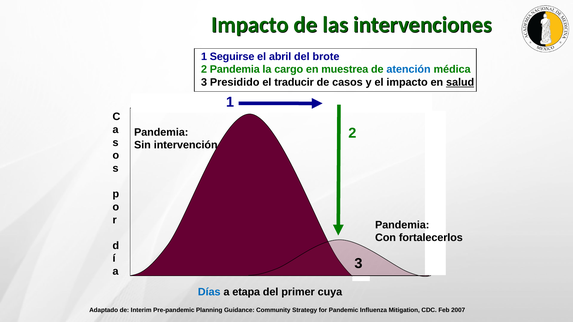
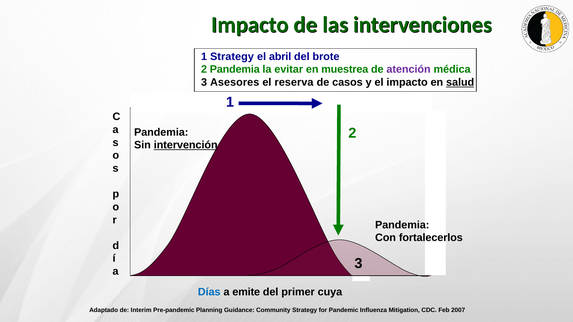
1 Seguirse: Seguirse -> Strategy
cargo: cargo -> evitar
atención colour: blue -> purple
Presidido: Presidido -> Asesores
traducir: traducir -> reserva
intervención underline: none -> present
etapa: etapa -> emite
